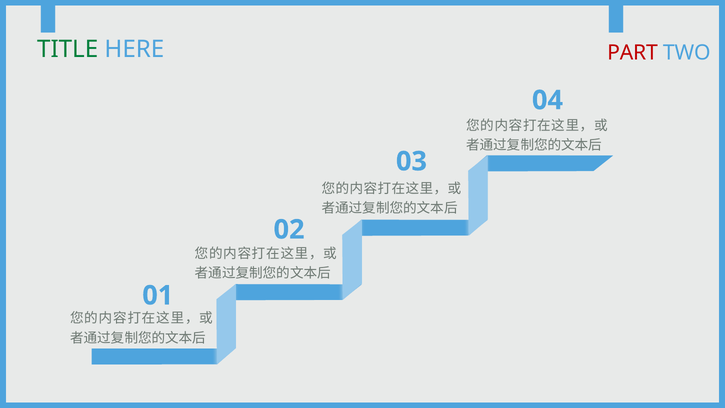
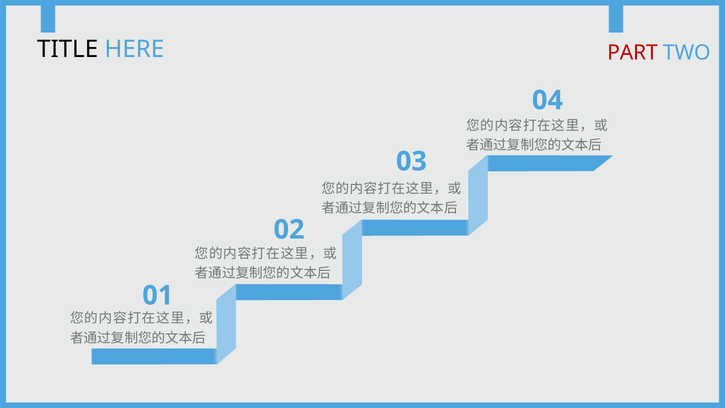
TITLE colour: green -> black
